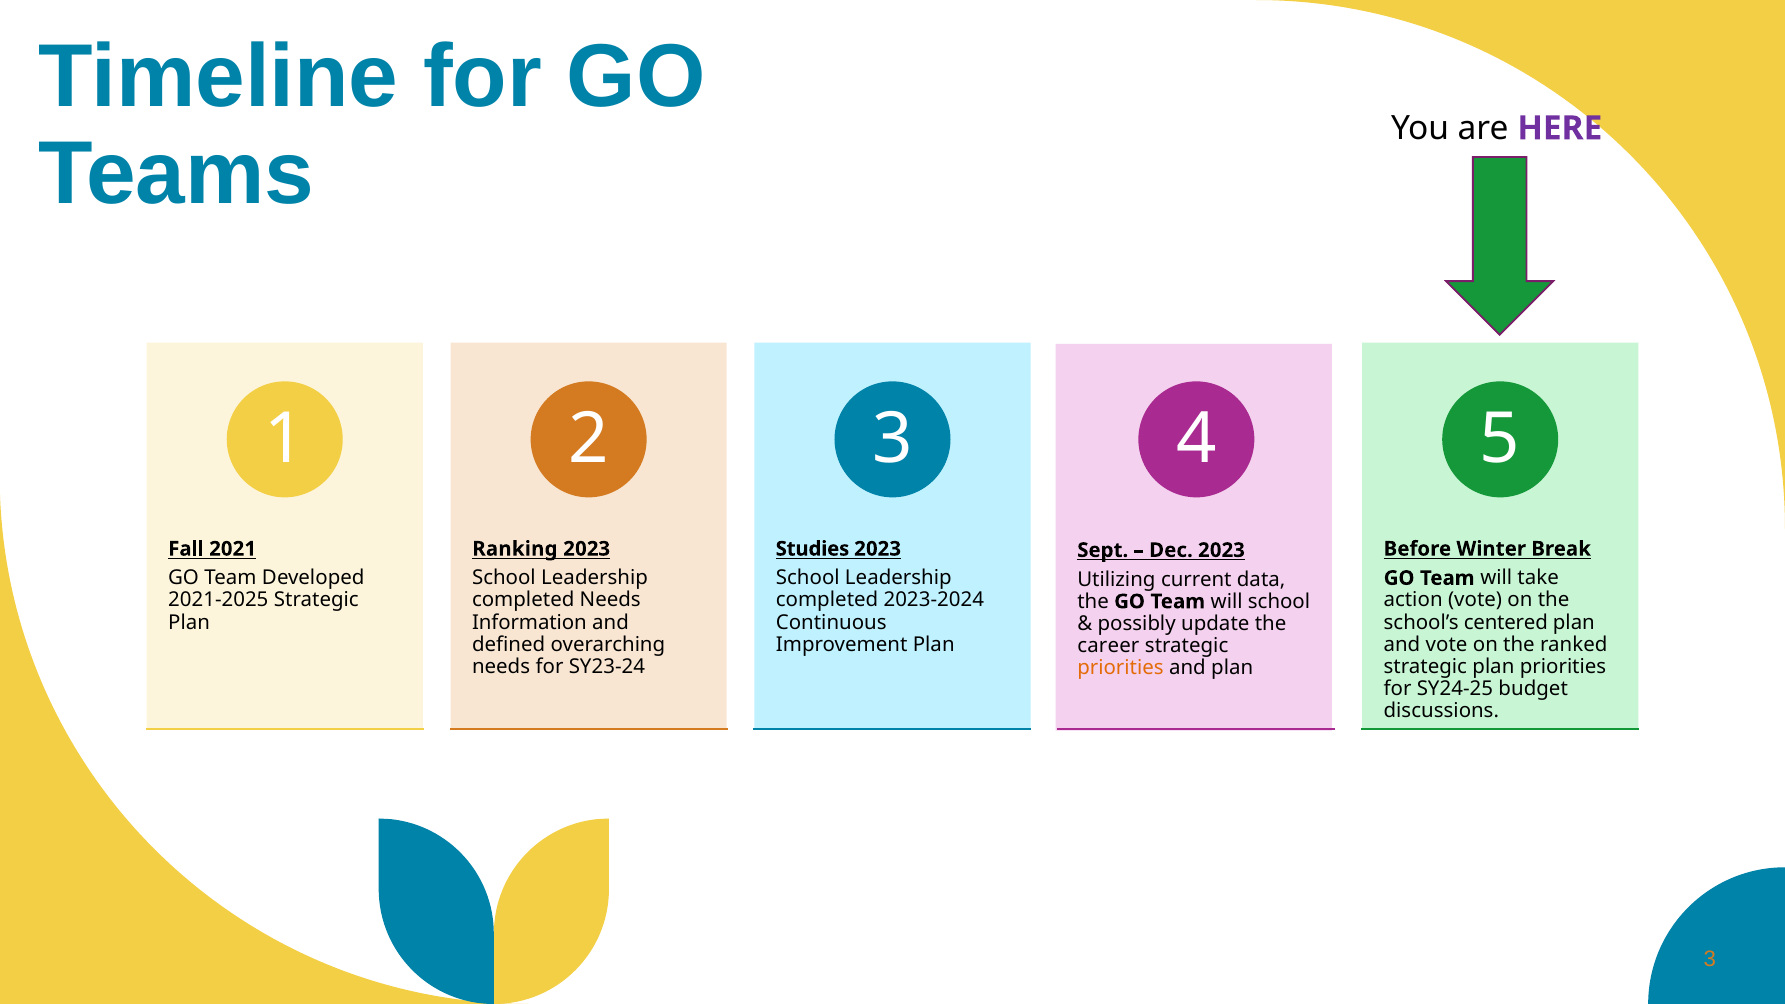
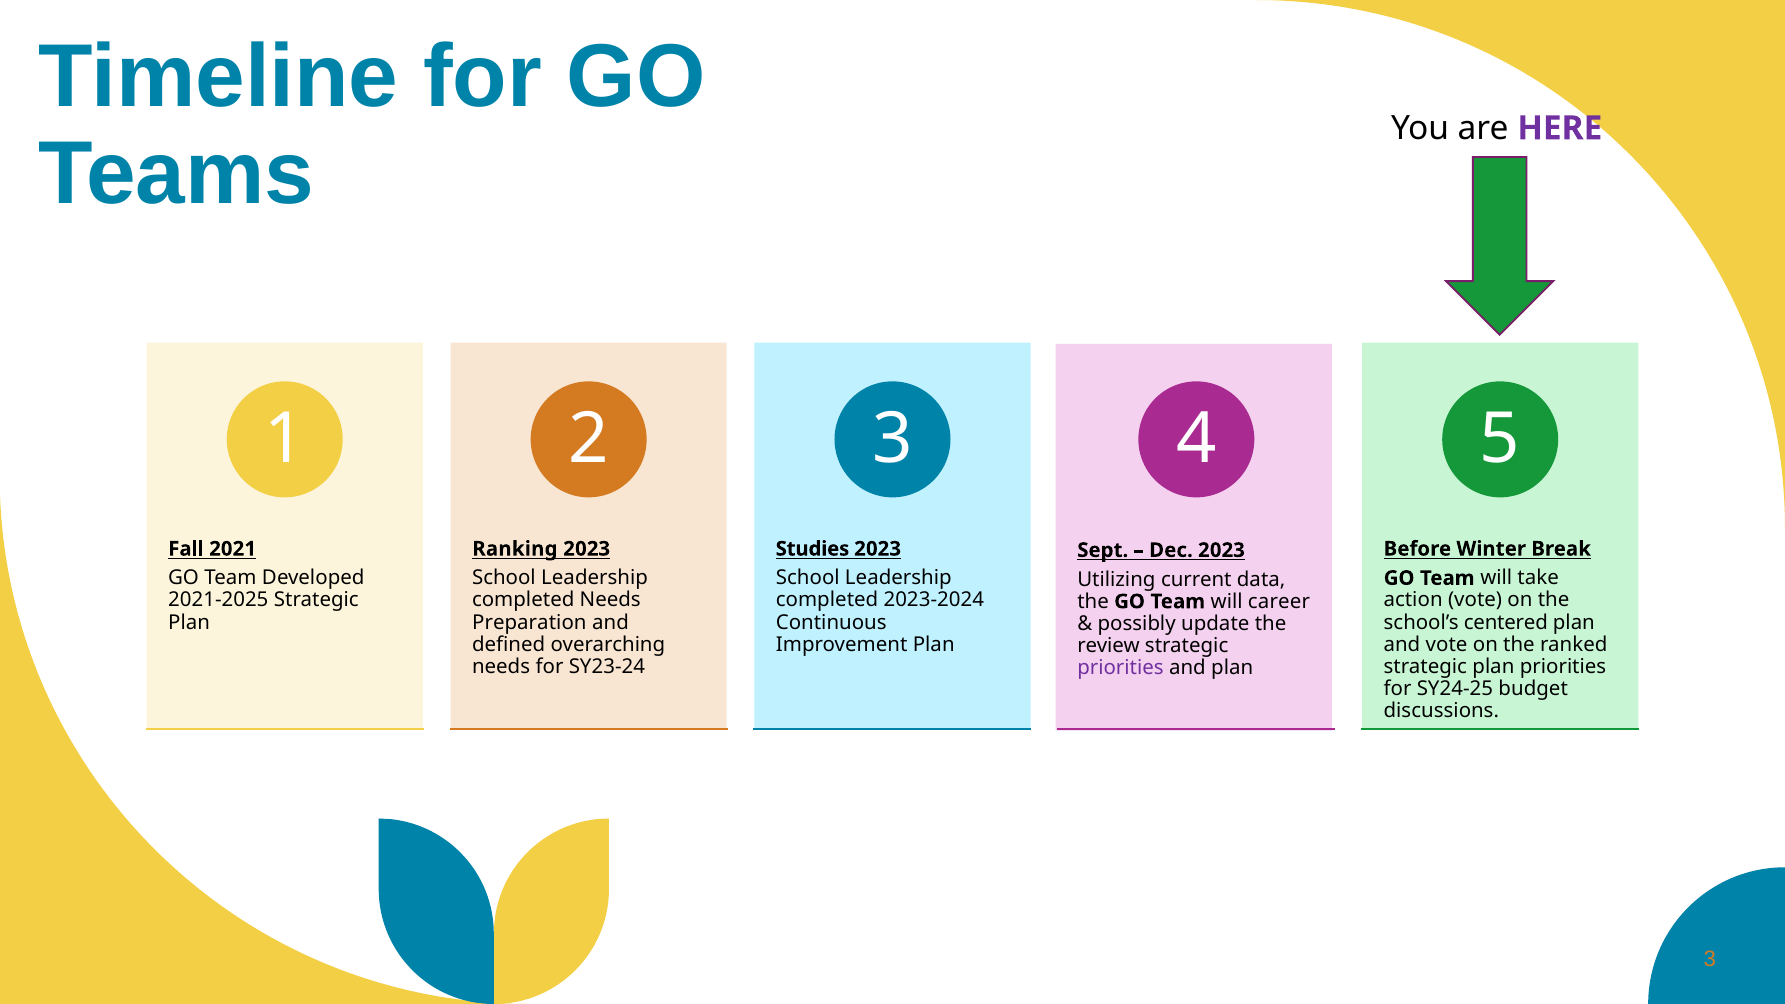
will school: school -> career
Information: Information -> Preparation
career: career -> review
priorities at (1120, 668) colour: orange -> purple
